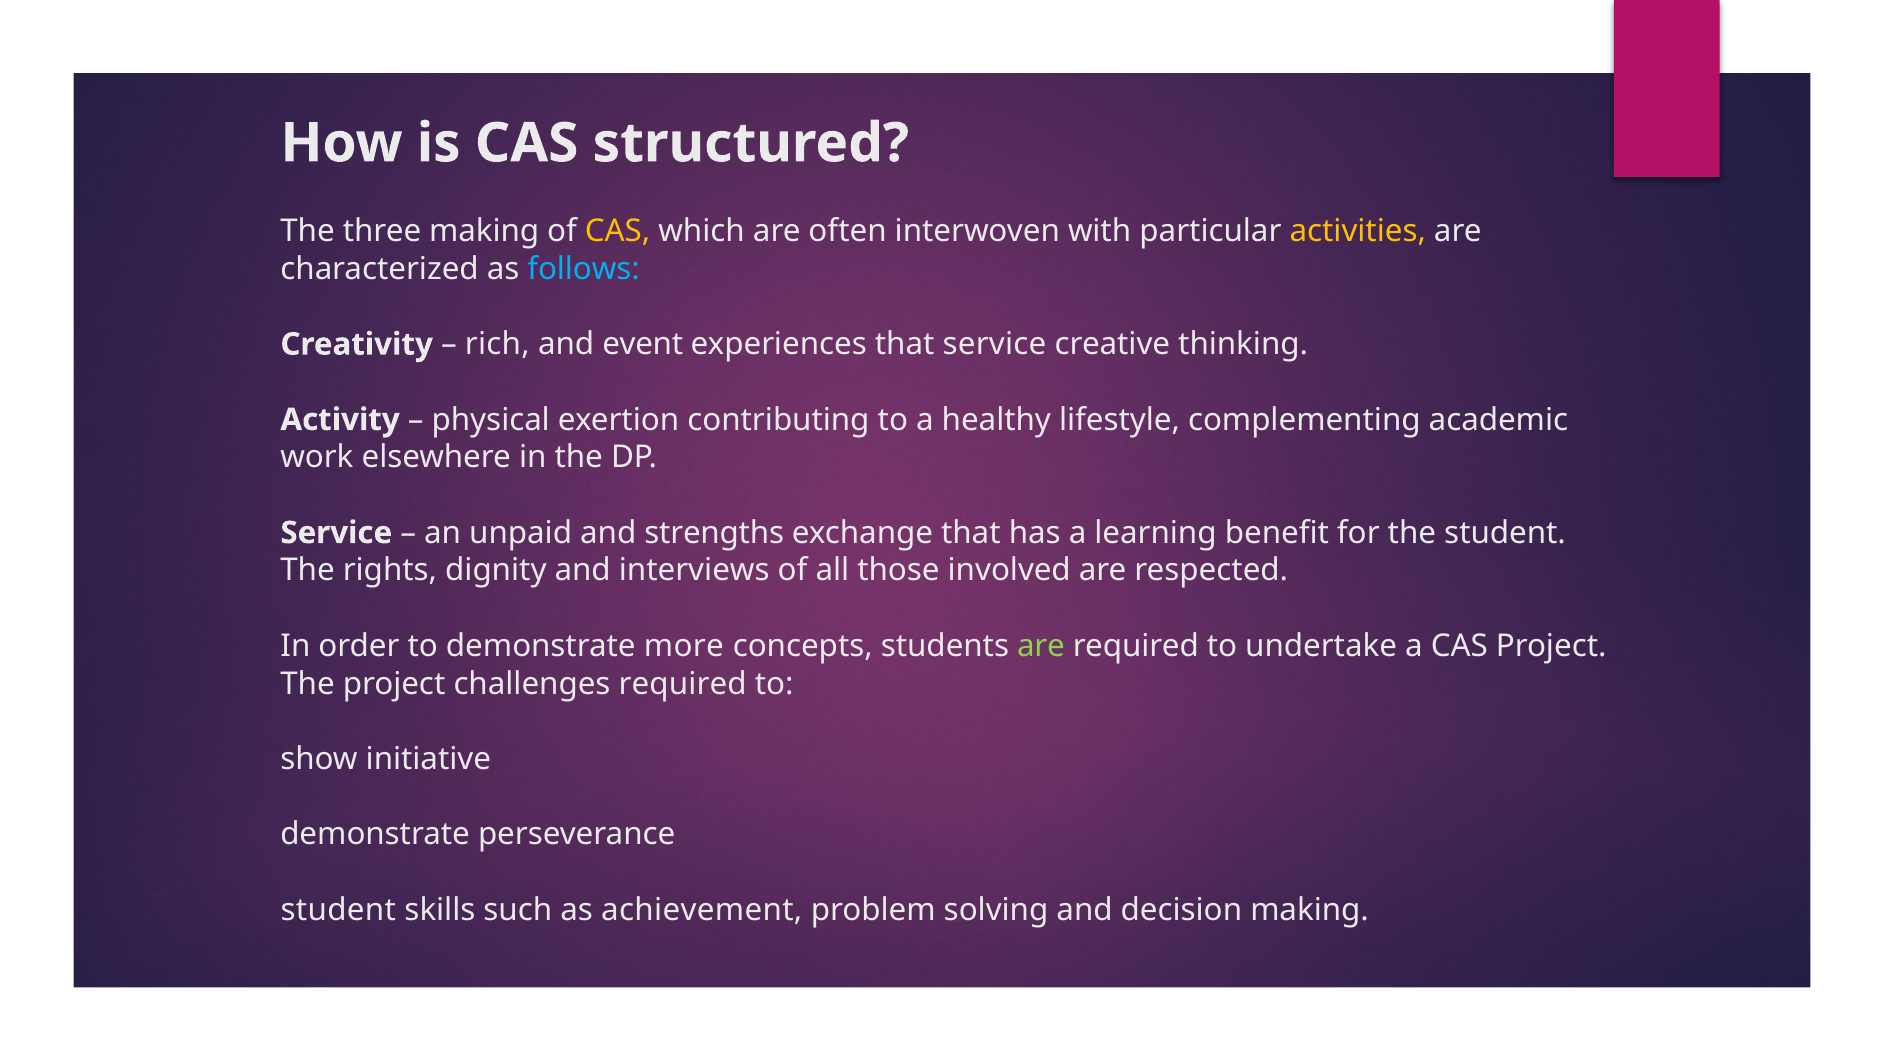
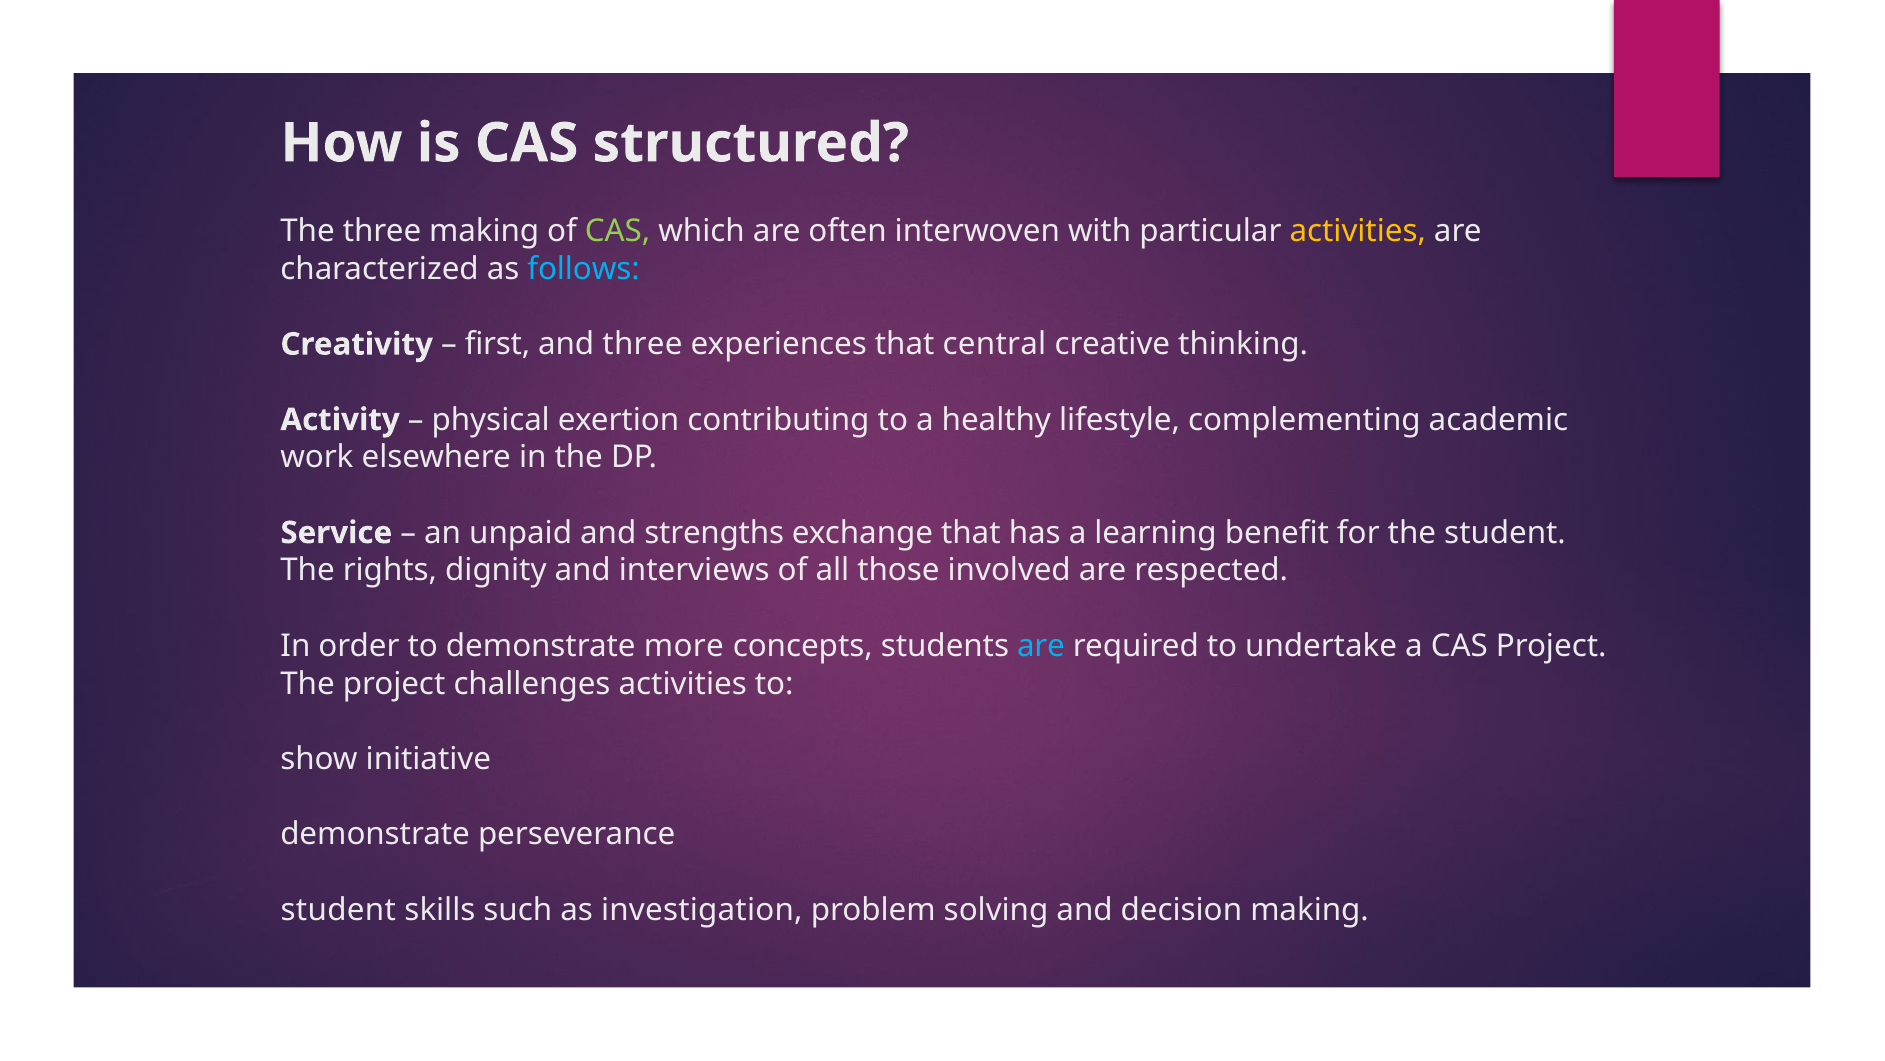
CAS at (618, 231) colour: yellow -> light green
rich: rich -> first
and event: event -> three
that service: service -> central
are at (1041, 646) colour: light green -> light blue
challenges required: required -> activities
achievement: achievement -> investigation
